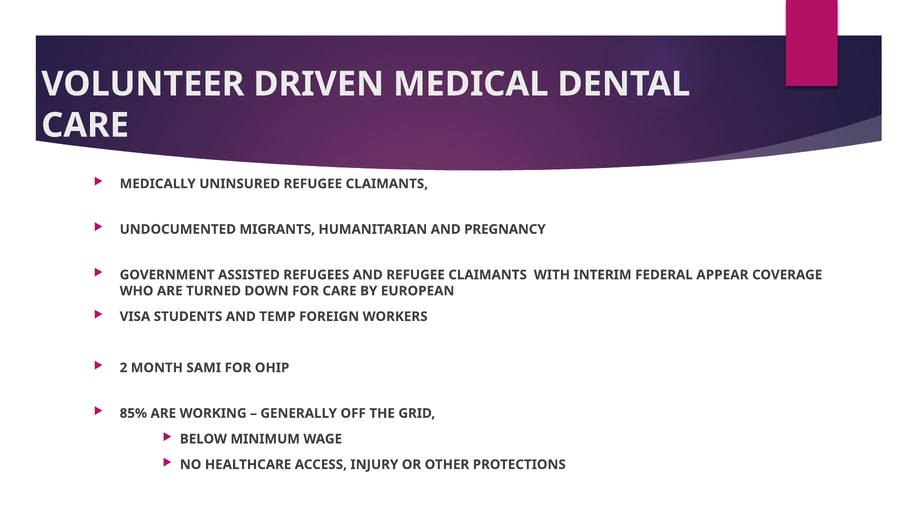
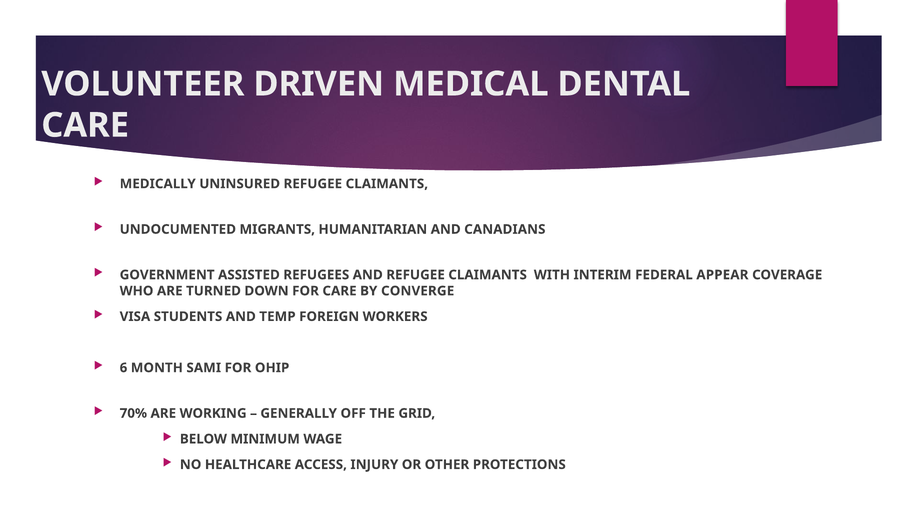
PREGNANCY: PREGNANCY -> CANADIANS
EUROPEAN: EUROPEAN -> CONVERGE
2: 2 -> 6
85%: 85% -> 70%
